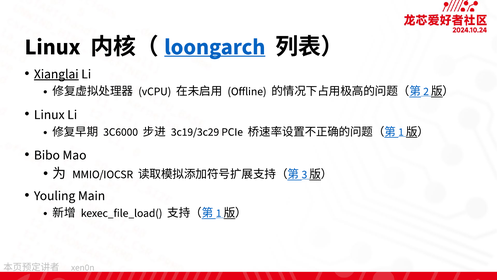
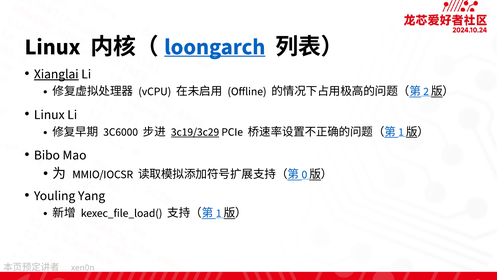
3c19/3c29 underline: none -> present
3: 3 -> 0
Main: Main -> Yang
